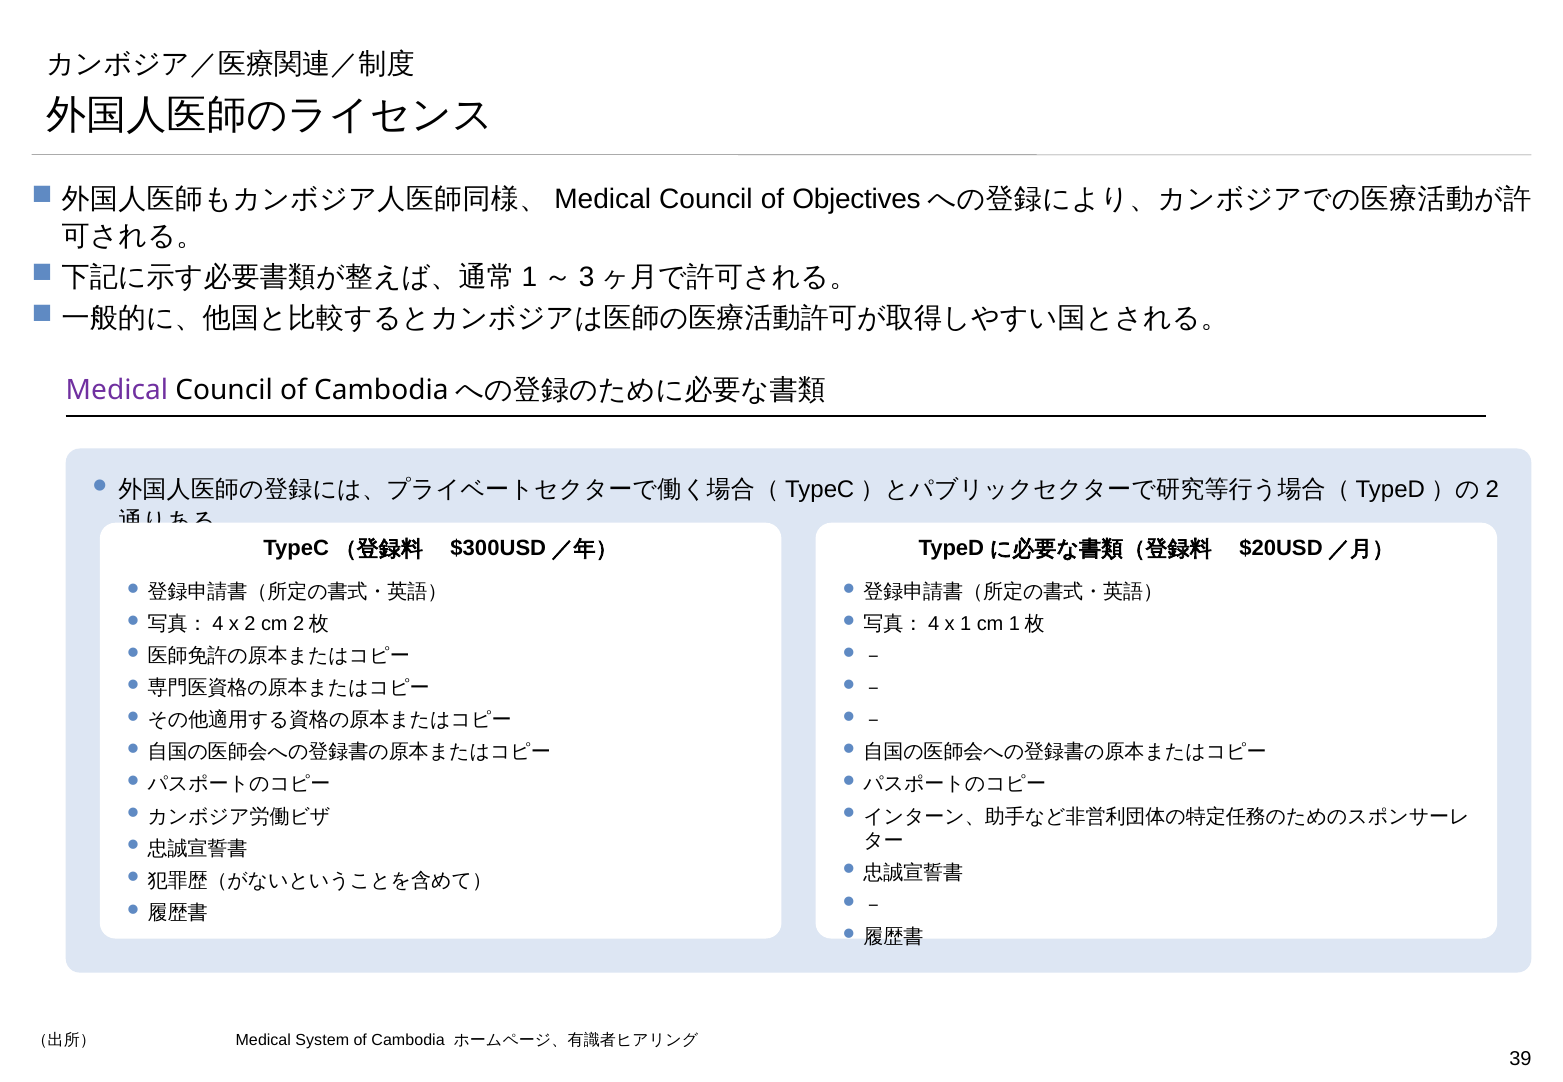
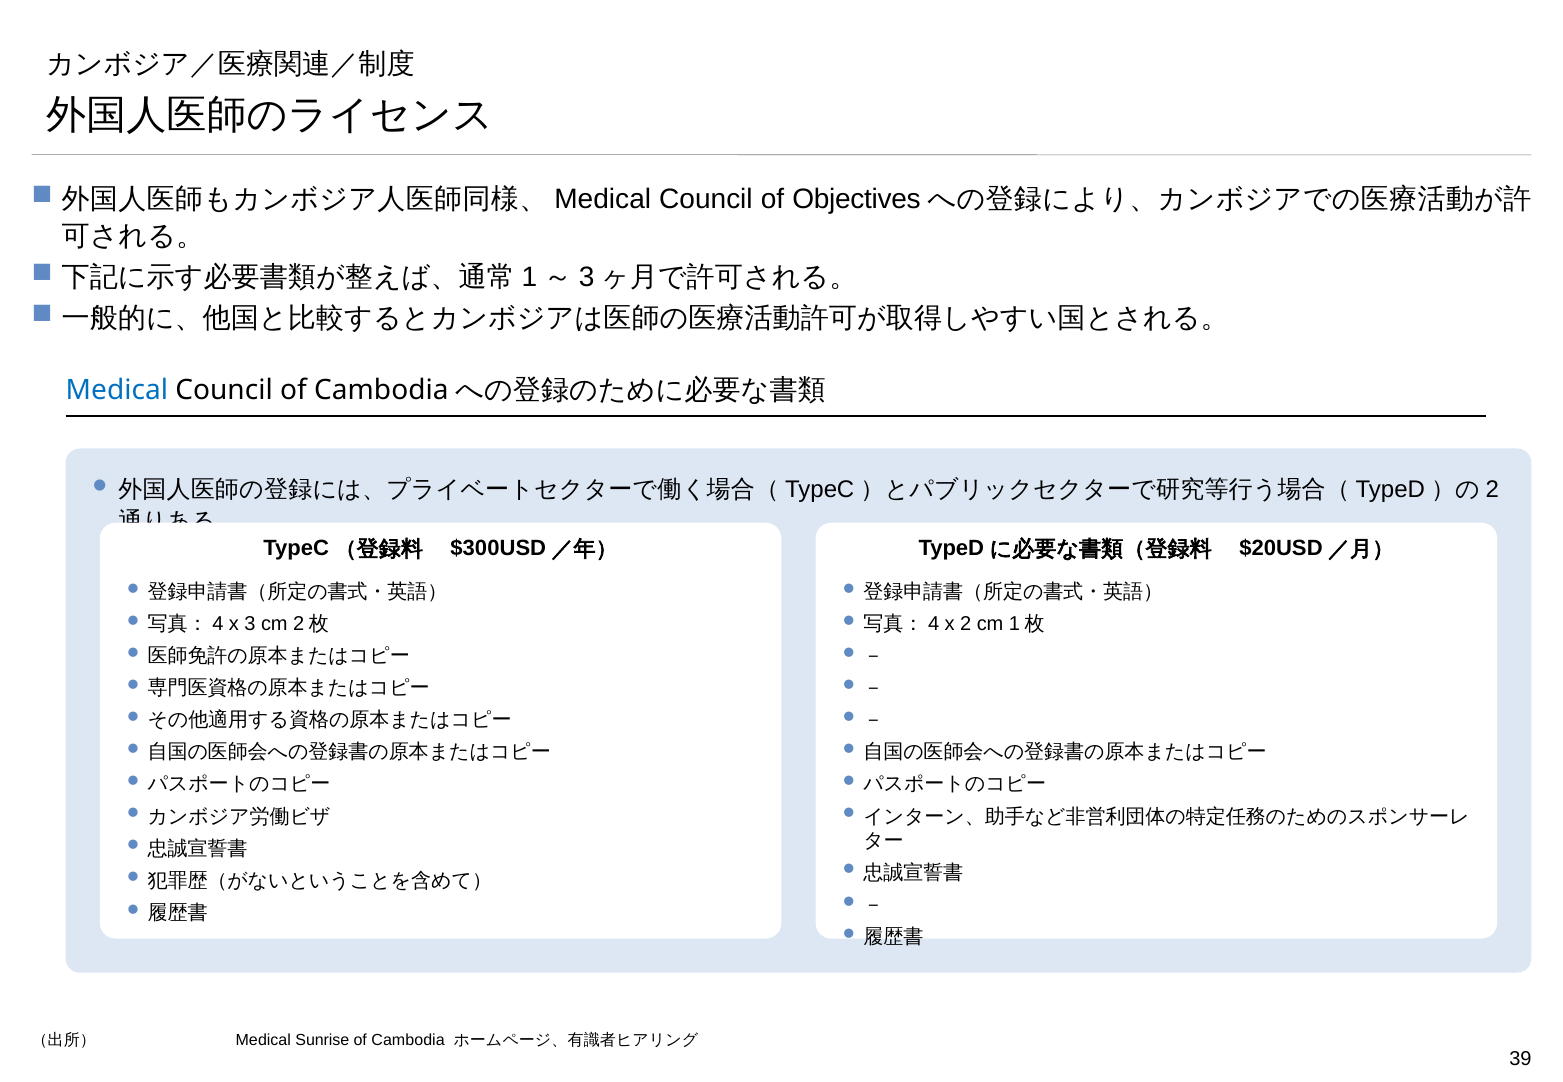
Medical at (117, 390) colour: purple -> blue
2: 2 -> 3
1: 1 -> 2
System: System -> Sunrise
